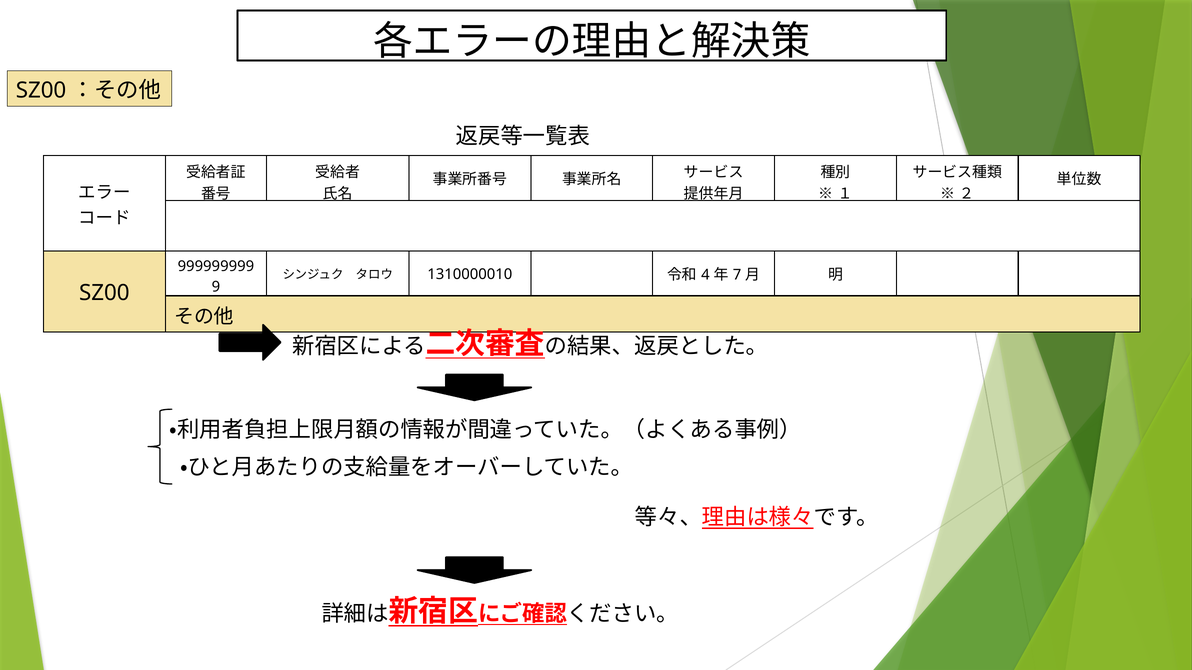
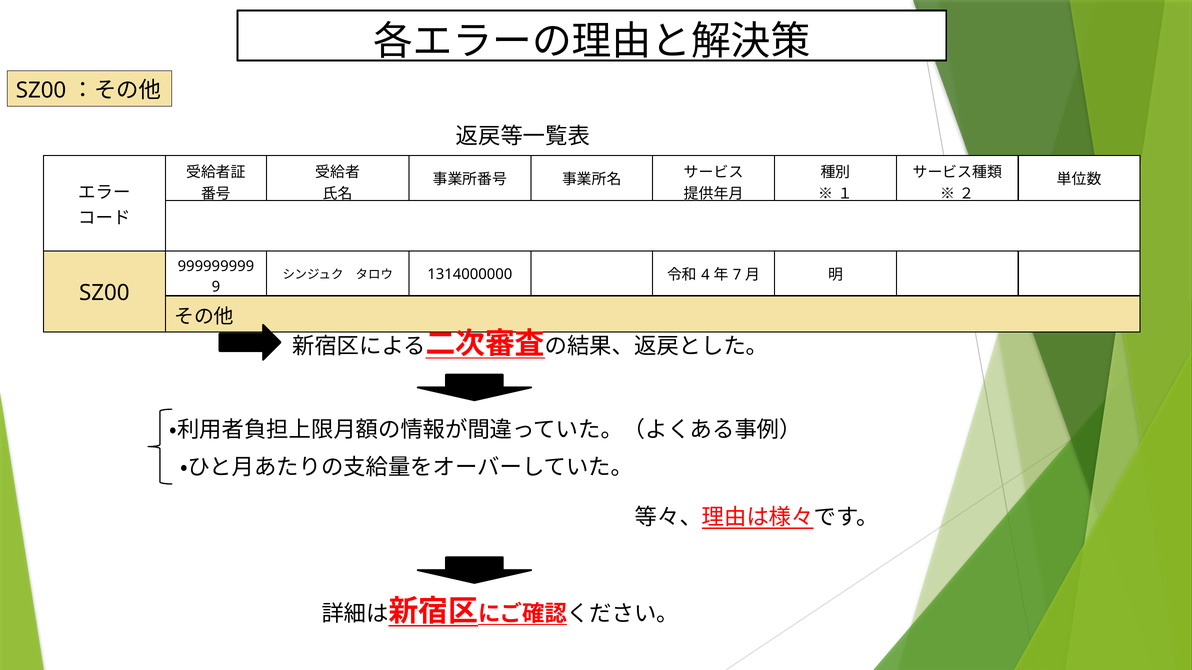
1310000010: 1310000010 -> 1314000000
